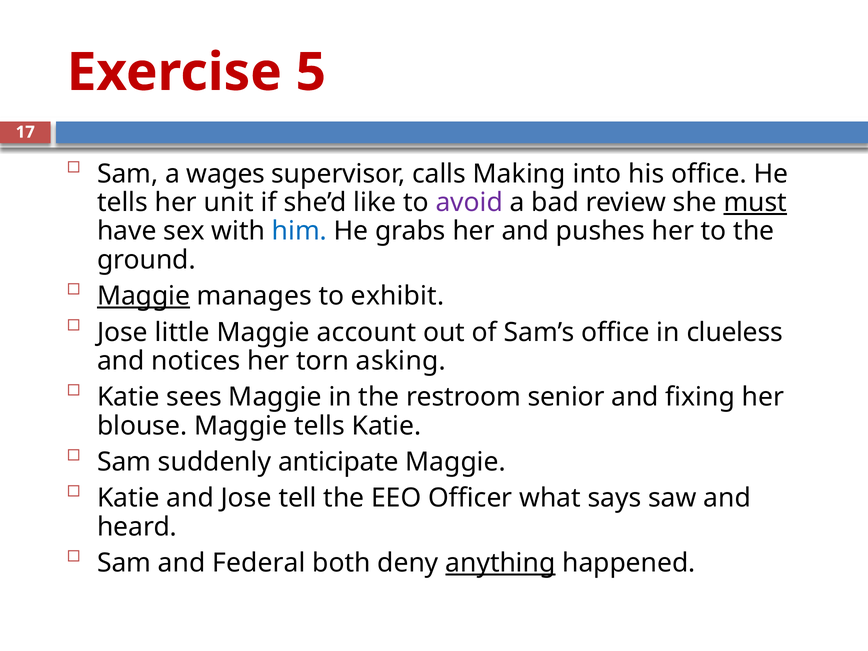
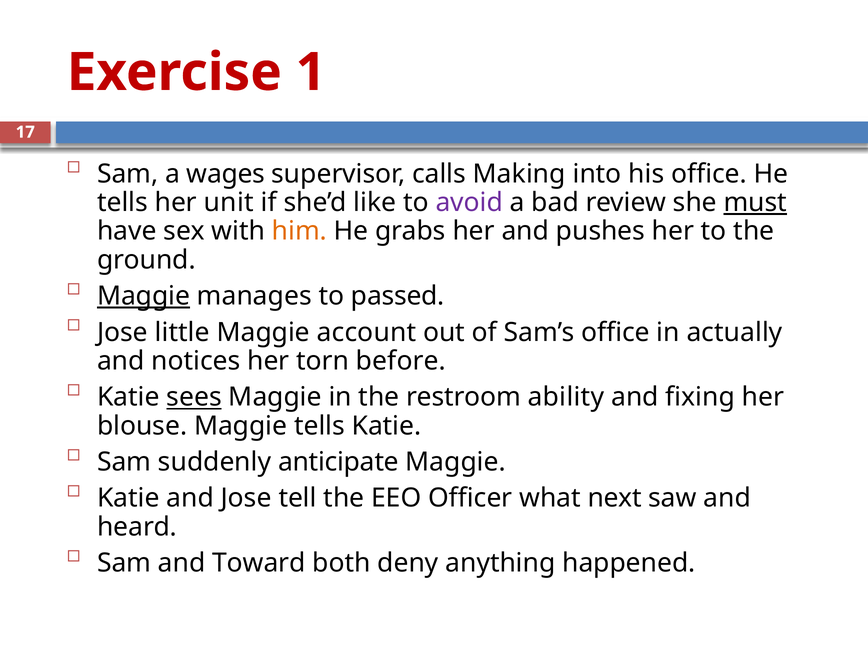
5: 5 -> 1
him colour: blue -> orange
exhibit: exhibit -> passed
clueless: clueless -> actually
asking: asking -> before
sees underline: none -> present
senior: senior -> ability
says: says -> next
Federal: Federal -> Toward
anything underline: present -> none
